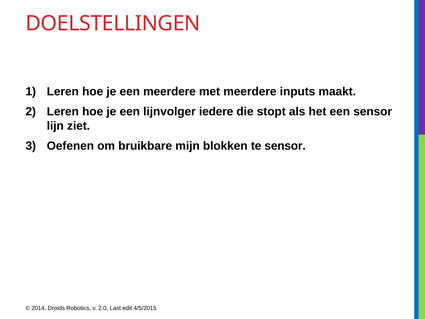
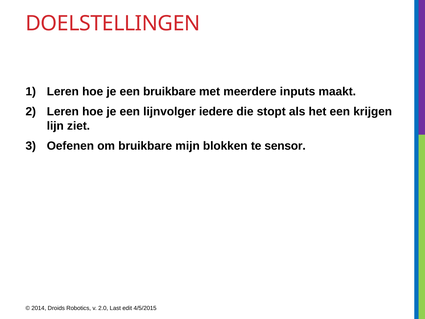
een meerdere: meerdere -> bruikbare
een sensor: sensor -> krijgen
